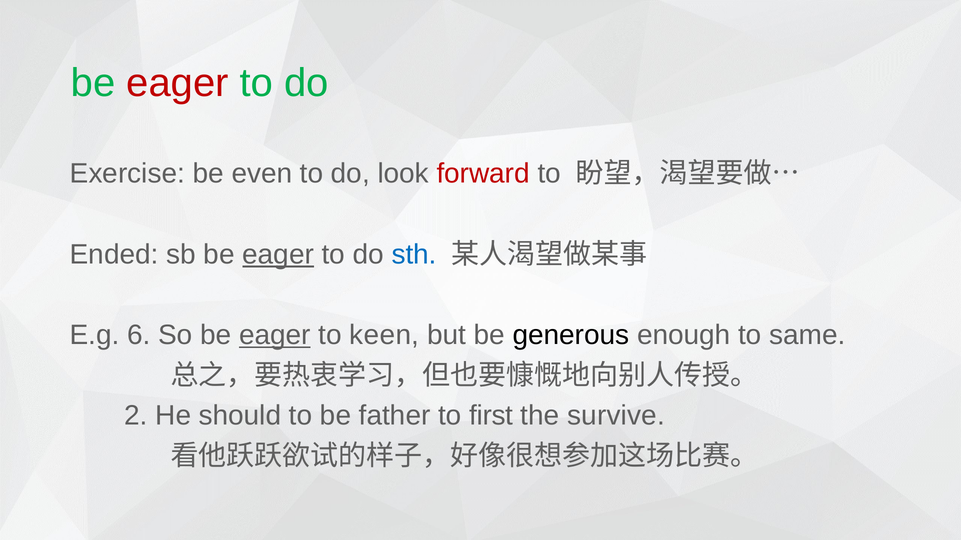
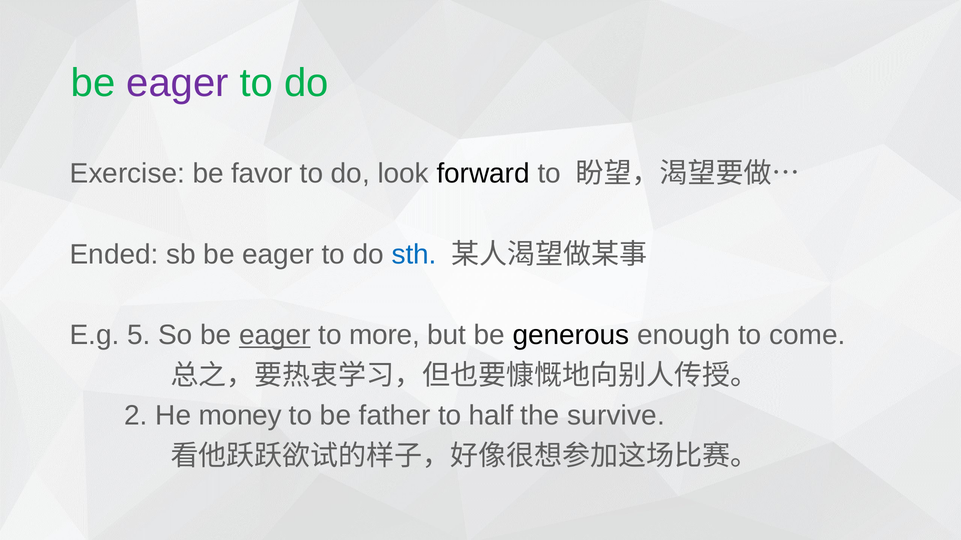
eager at (178, 83) colour: red -> purple
even: even -> favor
forward colour: red -> black
eager at (278, 255) underline: present -> none
6: 6 -> 5
keen: keen -> more
same: same -> come
should: should -> money
first: first -> half
